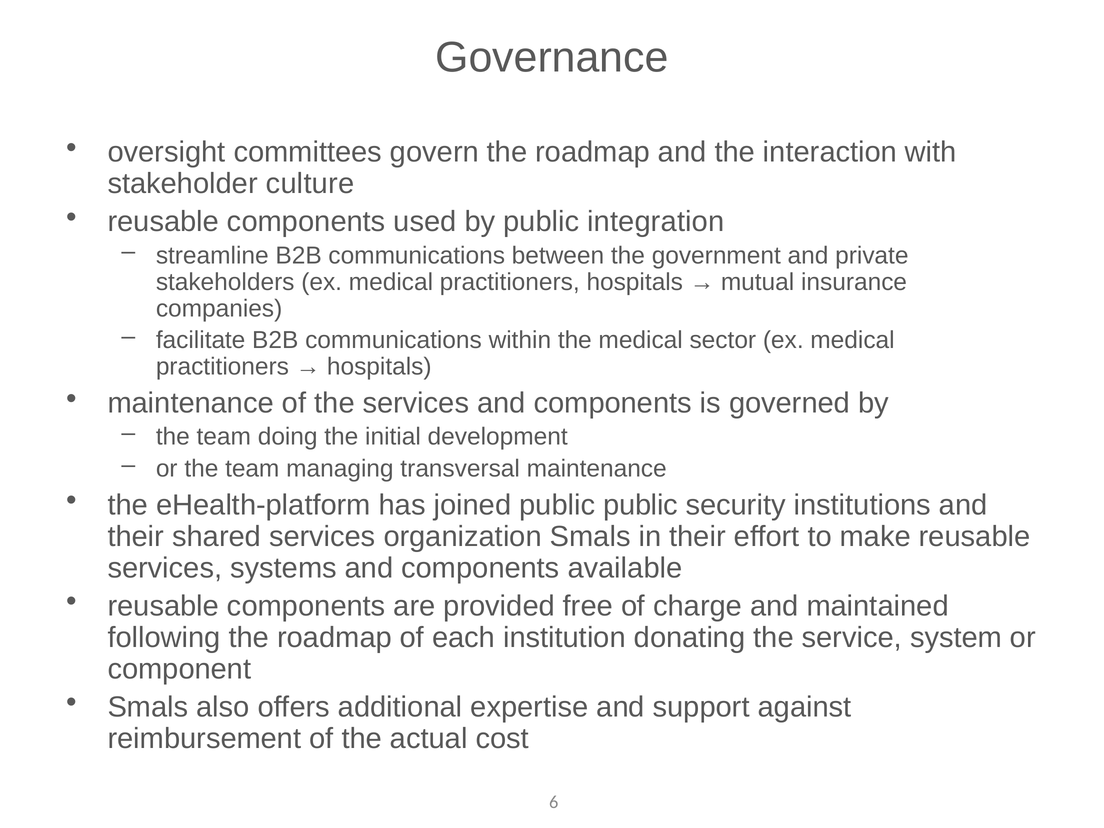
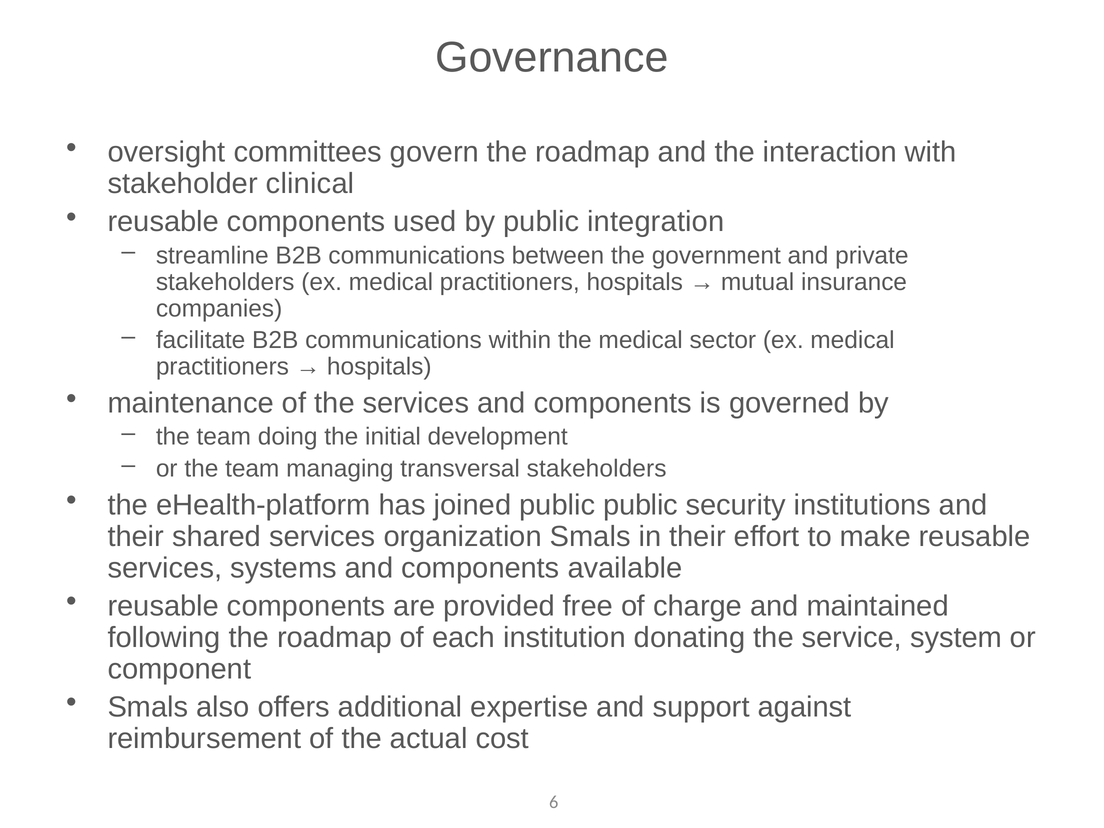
culture: culture -> clinical
transversal maintenance: maintenance -> stakeholders
